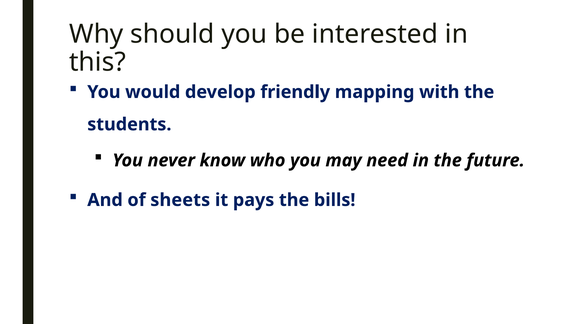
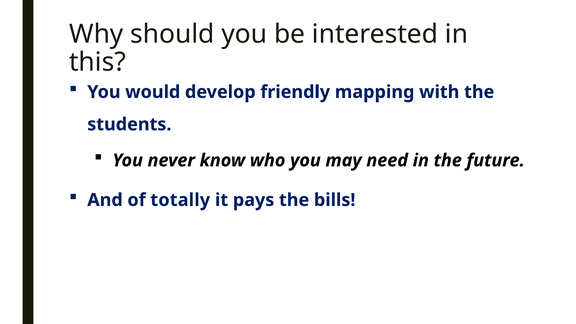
sheets: sheets -> totally
